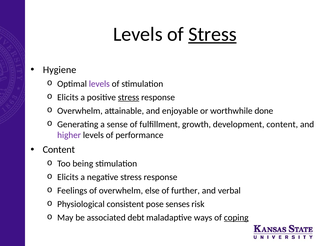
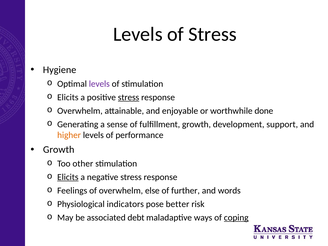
Stress at (212, 34) underline: present -> none
development content: content -> support
higher colour: purple -> orange
Content at (59, 150): Content -> Growth
being: being -> other
Elicits at (68, 177) underline: none -> present
verbal: verbal -> words
consistent: consistent -> indicators
senses: senses -> better
